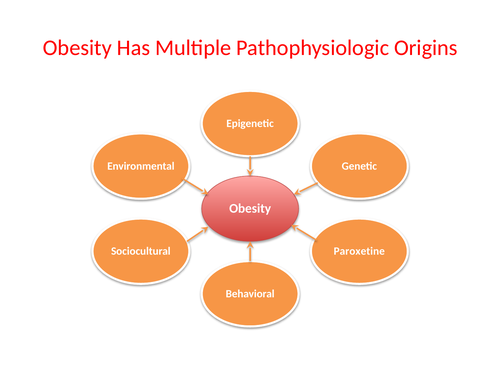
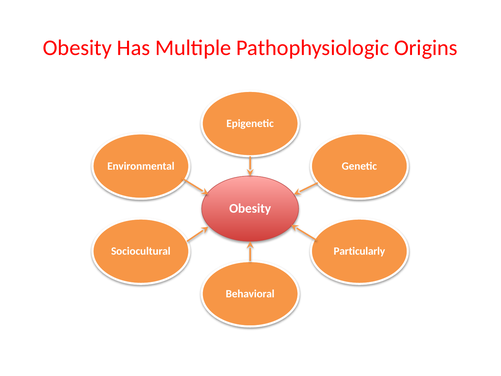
Paroxetine: Paroxetine -> Particularly
